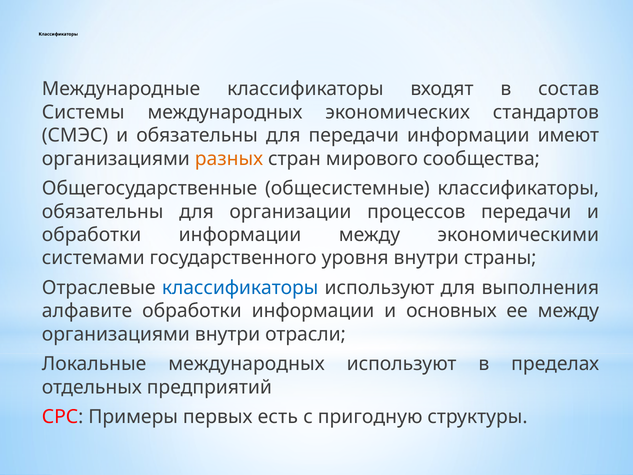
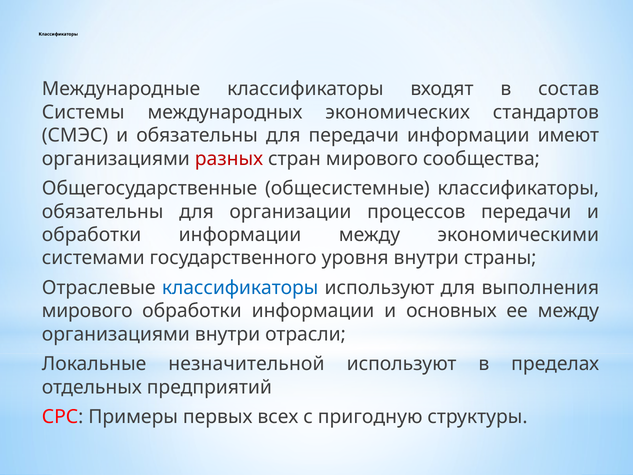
разных colour: orange -> red
алфавите at (87, 311): алфавите -> мирового
Локальные международных: международных -> незначительной
есть: есть -> всех
